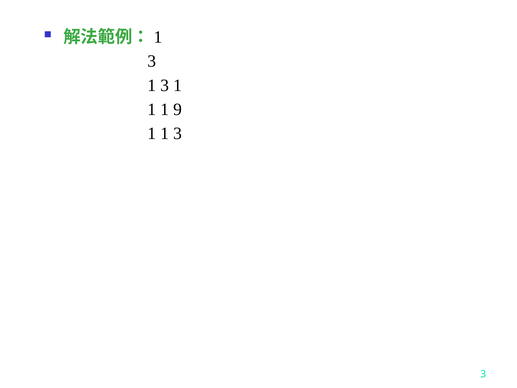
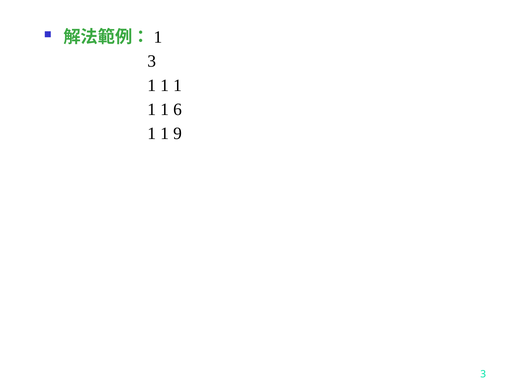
3 at (165, 85): 3 -> 1
9: 9 -> 6
1 1 3: 3 -> 9
